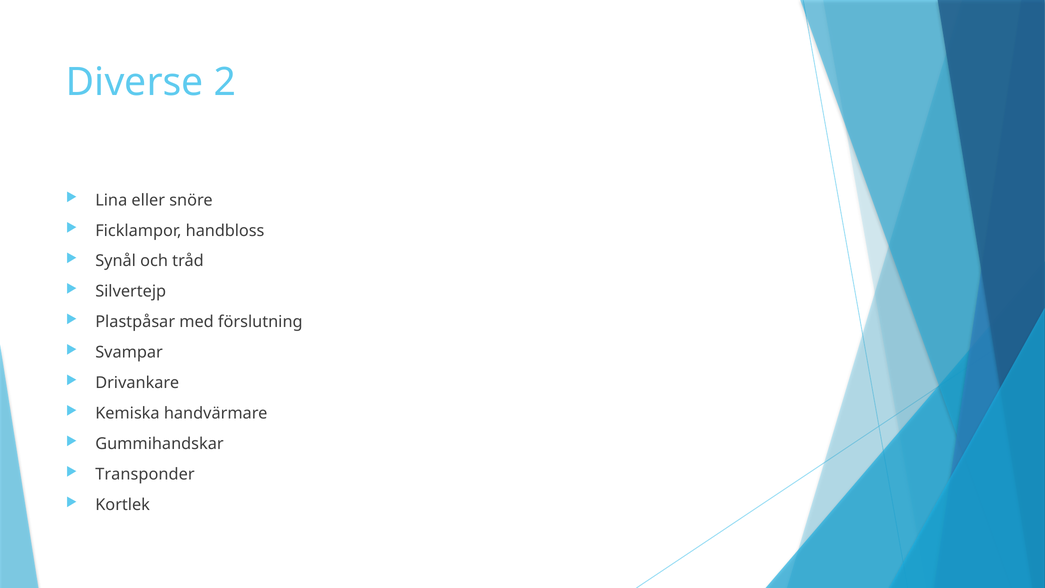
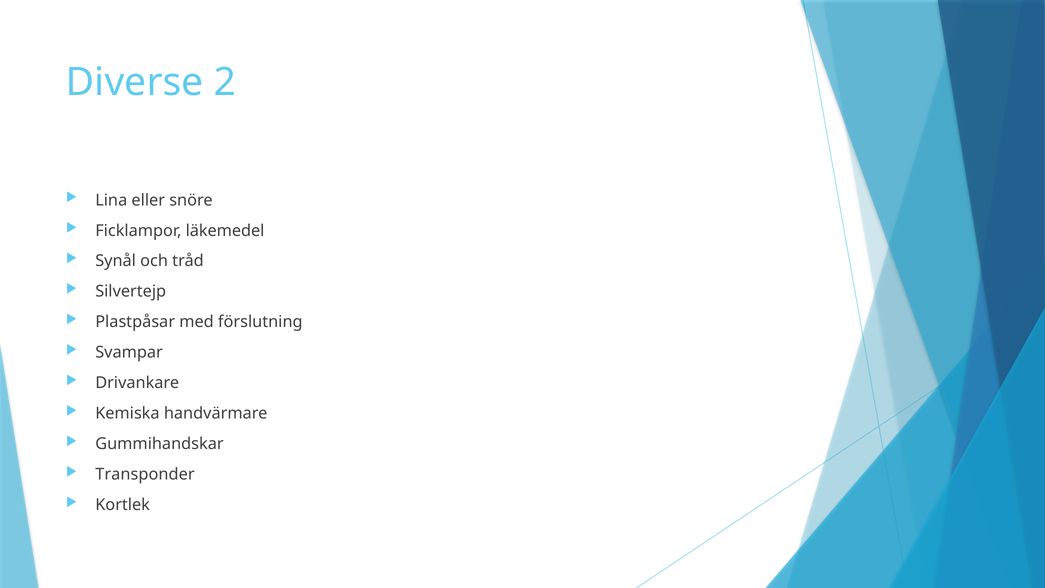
handbloss: handbloss -> läkemedel
